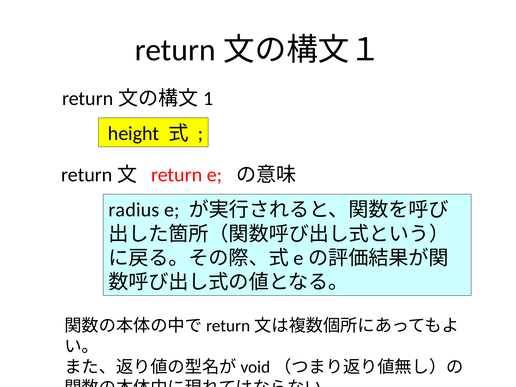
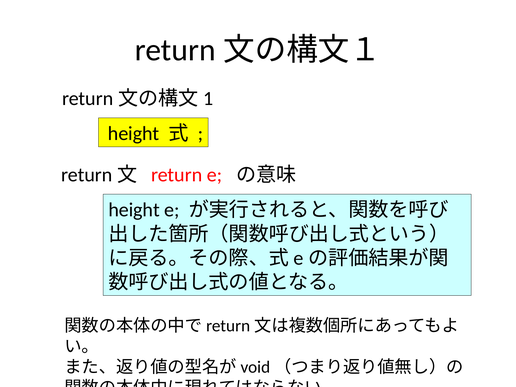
radius at (134, 210): radius -> height
